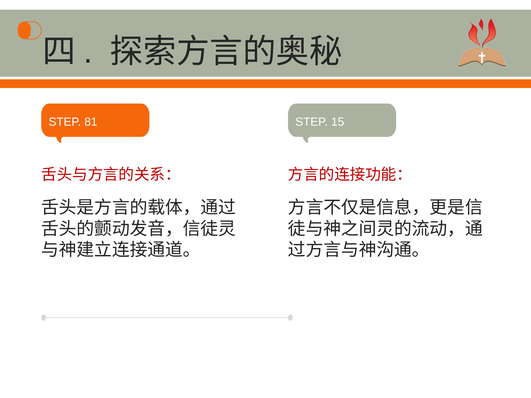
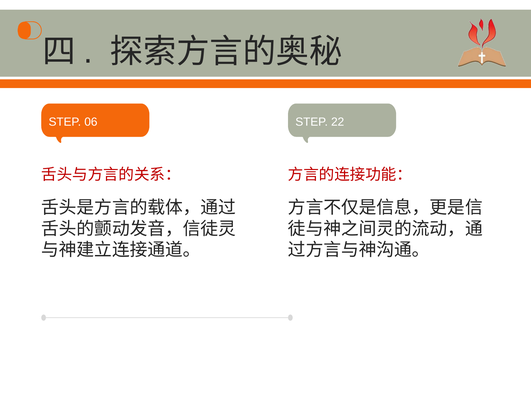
81: 81 -> 06
15: 15 -> 22
